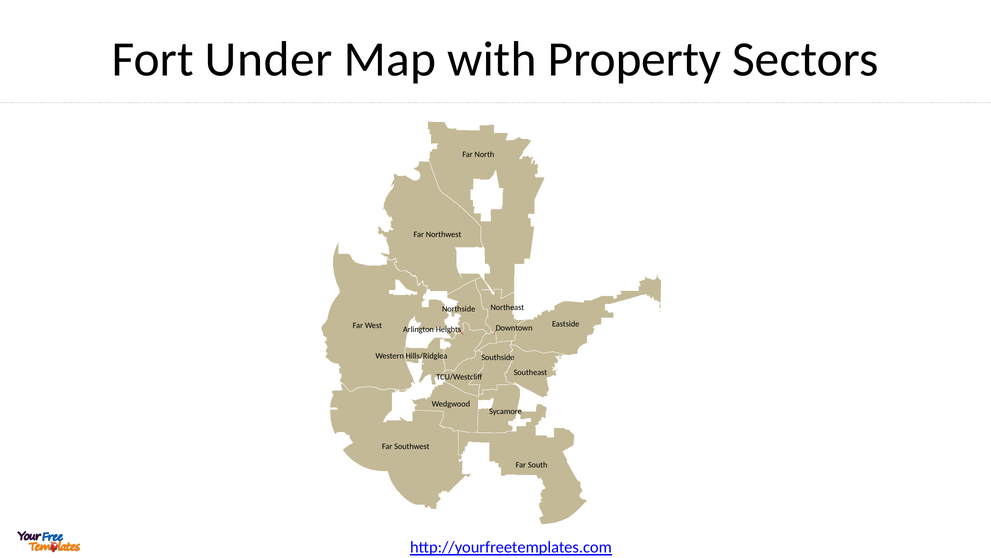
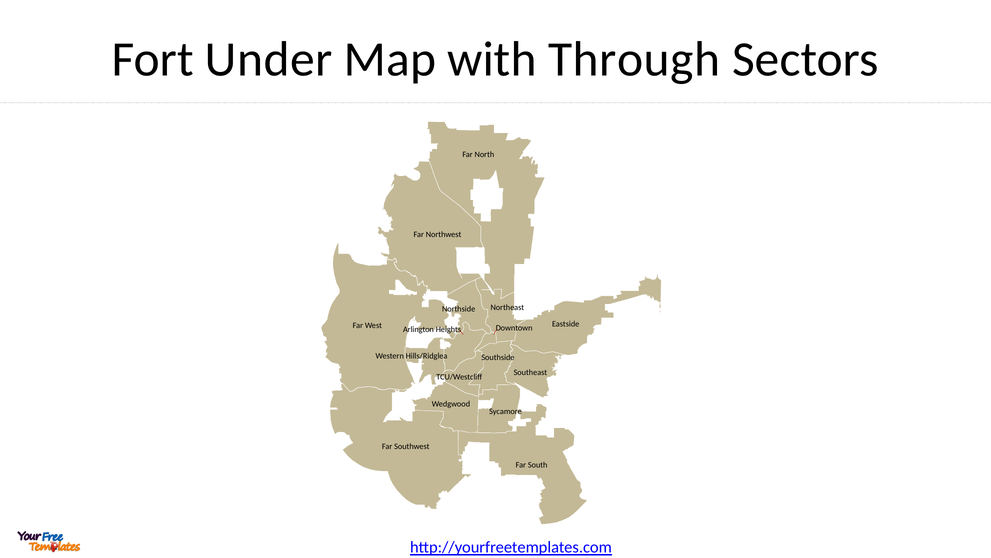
Property: Property -> Through
